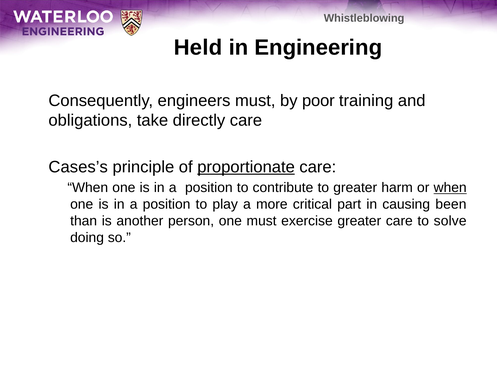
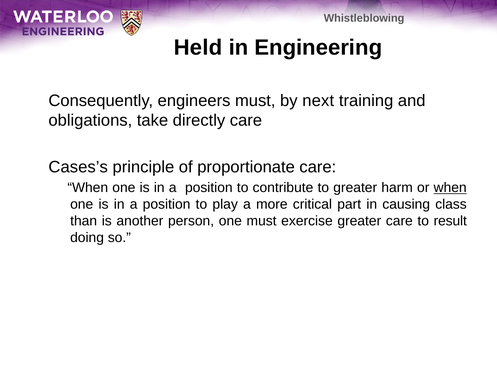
poor: poor -> next
proportionate underline: present -> none
been: been -> class
solve: solve -> result
